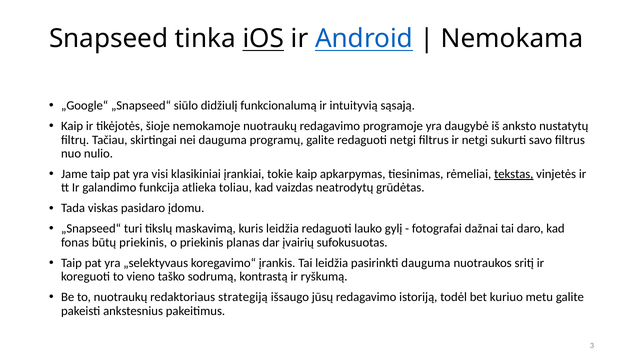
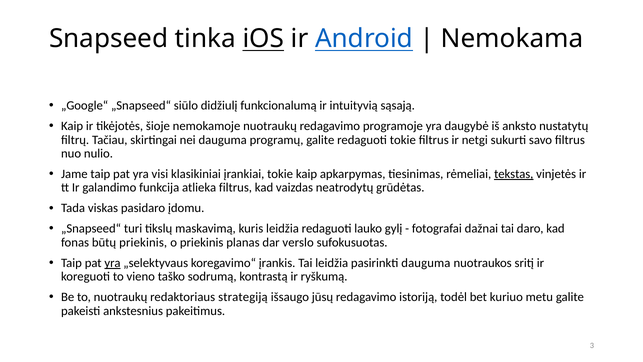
redaguoti netgi: netgi -> tokie
atlieka toliau: toliau -> filtrus
įvairių: įvairių -> verslo
yra at (113, 263) underline: none -> present
